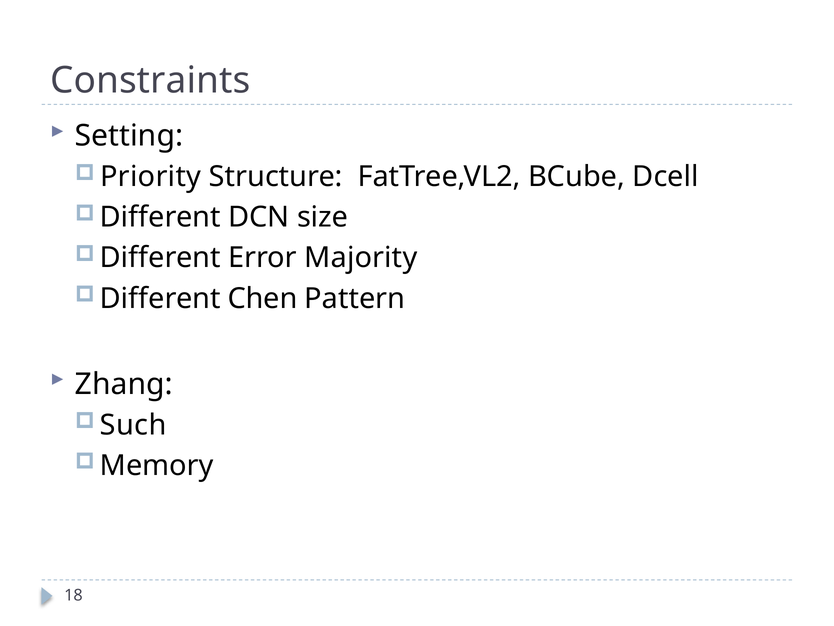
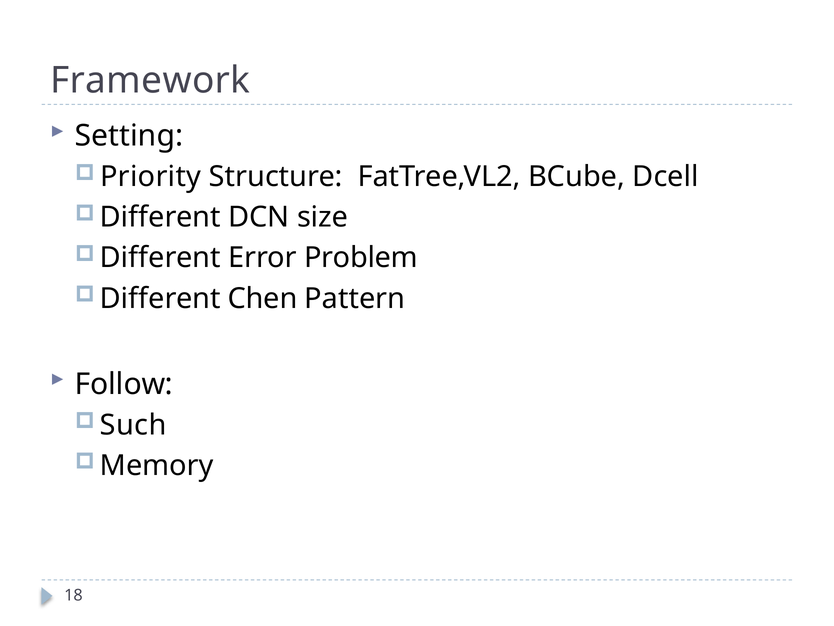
Constraints: Constraints -> Framework
Majority: Majority -> Problem
Zhang: Zhang -> Follow
